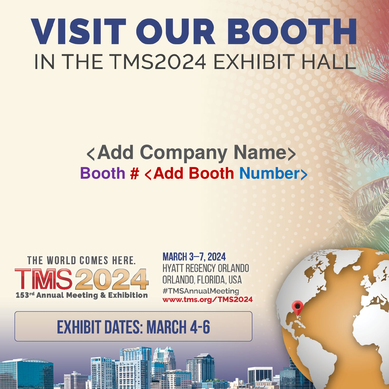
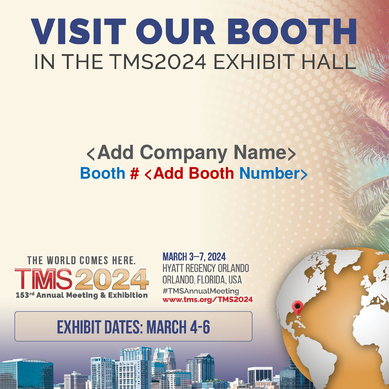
Booth at (103, 174) colour: purple -> blue
